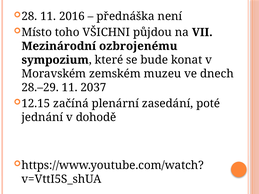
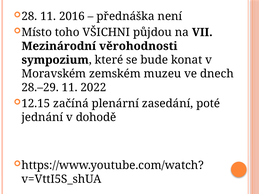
ozbrojenému: ozbrojenému -> věrohodnosti
2037: 2037 -> 2022
